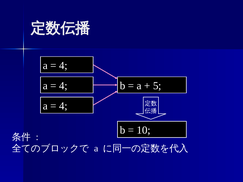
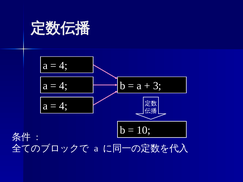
5: 5 -> 3
